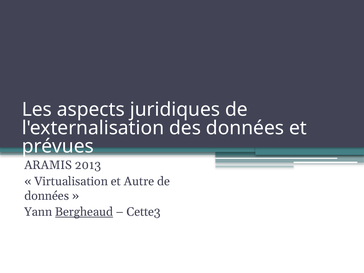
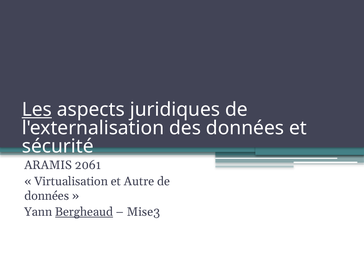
Les underline: none -> present
prévues: prévues -> sécurité
2013: 2013 -> 2061
Cette3: Cette3 -> Mise3
